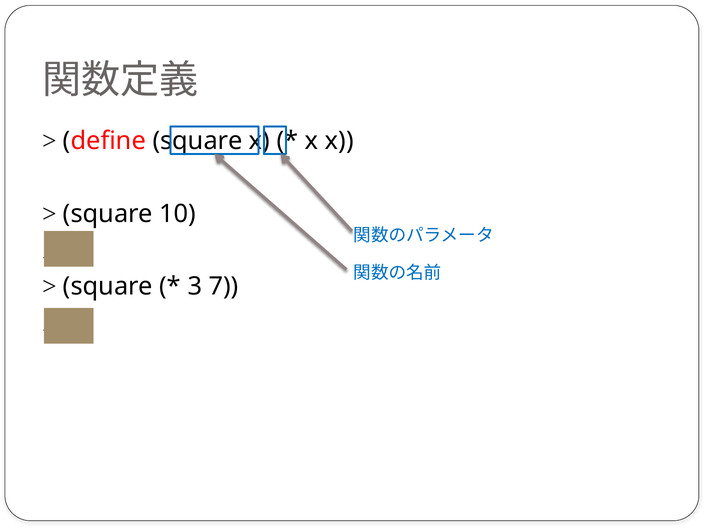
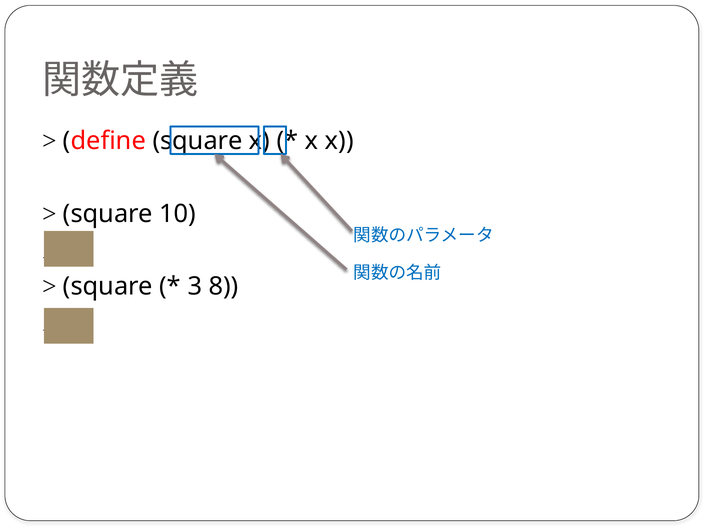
7: 7 -> 8
